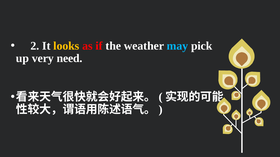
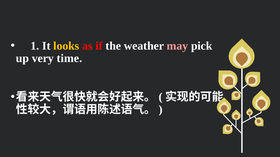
2: 2 -> 1
may colour: light blue -> pink
need: need -> time
